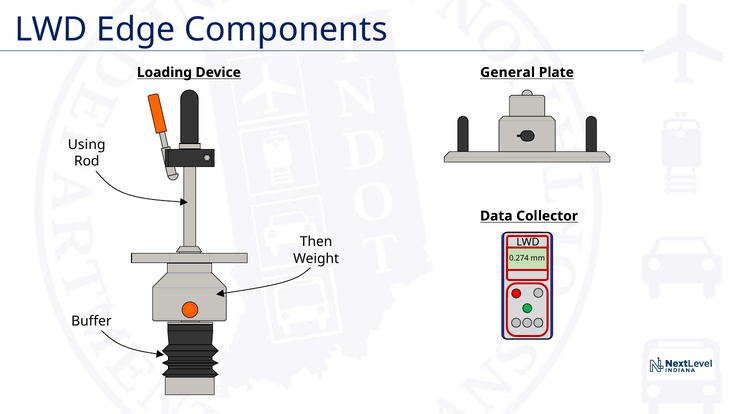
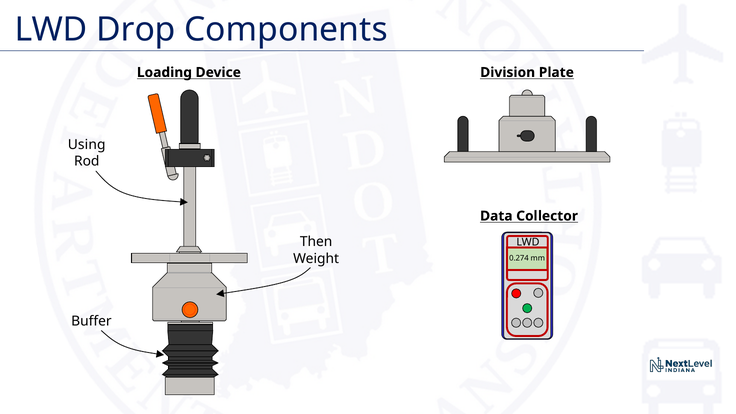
Edge: Edge -> Drop
General: General -> Division
